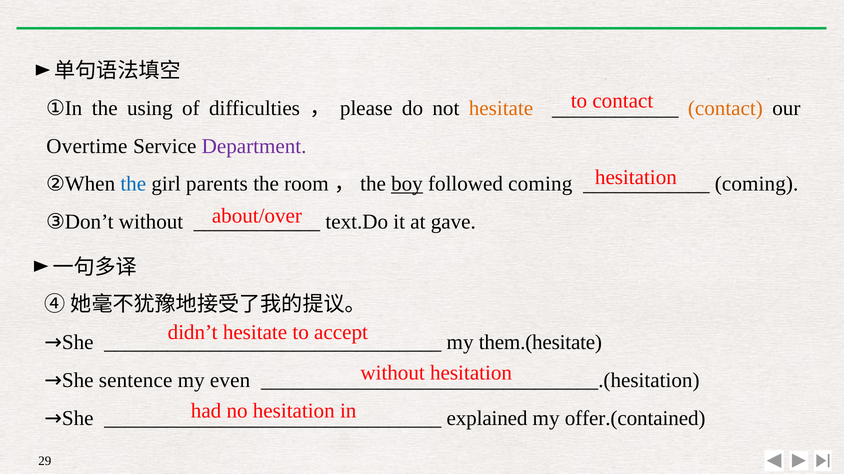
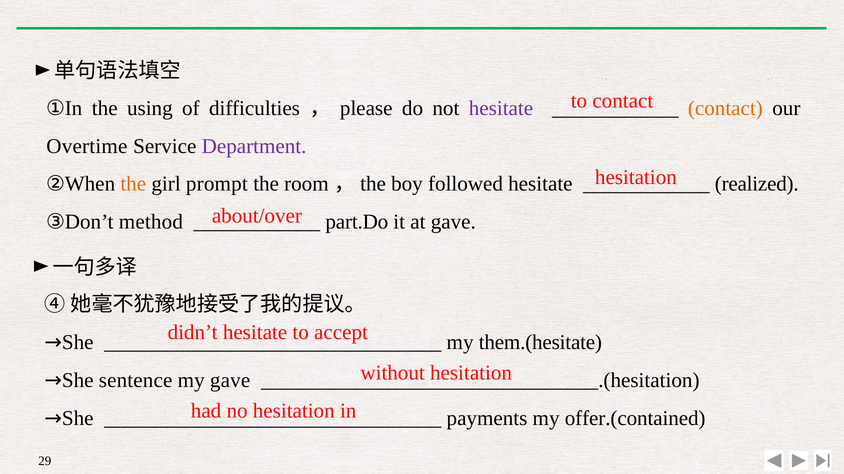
hesitate at (501, 108) colour: orange -> purple
the at (133, 184) colour: blue -> orange
parents: parents -> prompt
boy underline: present -> none
followed coming: coming -> hesitate
coming at (757, 184): coming -> realized
③Don’t without: without -> method
text.Do: text.Do -> part.Do
my even: even -> gave
explained: explained -> payments
